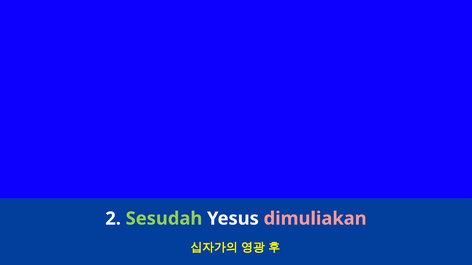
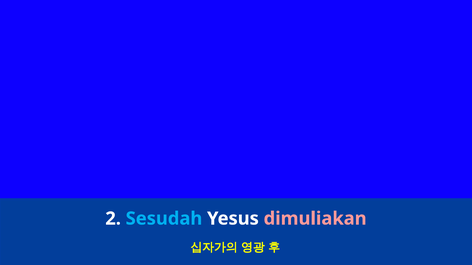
Sesudah colour: light green -> light blue
